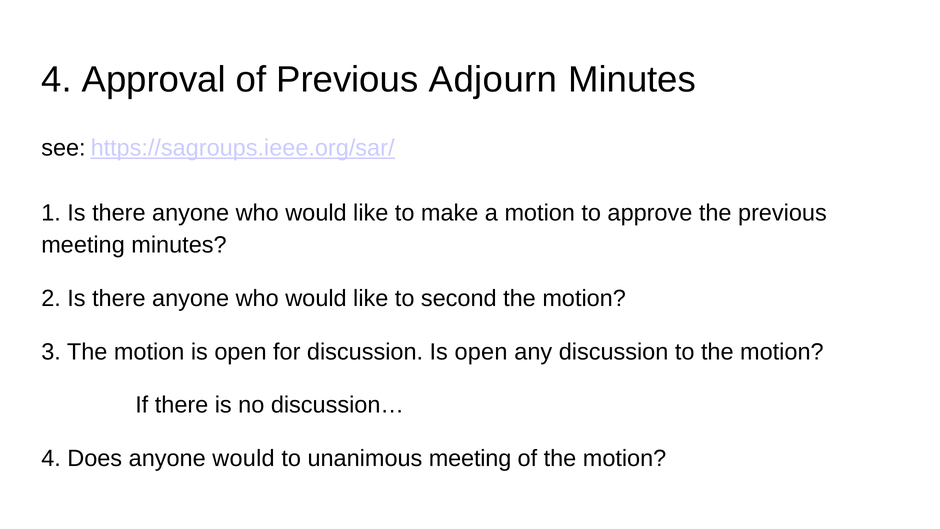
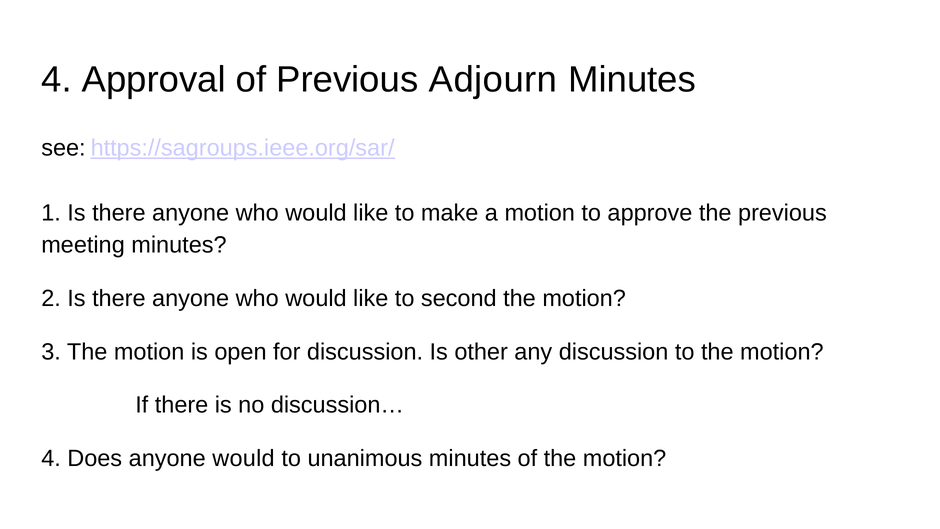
discussion Is open: open -> other
unanimous meeting: meeting -> minutes
